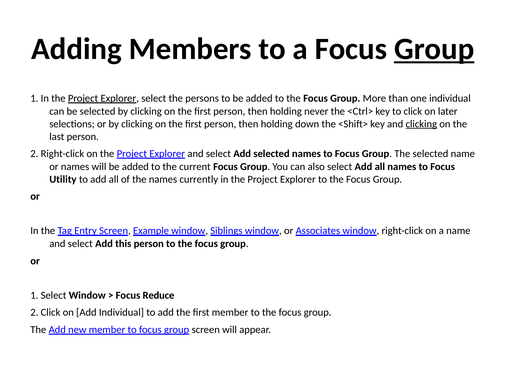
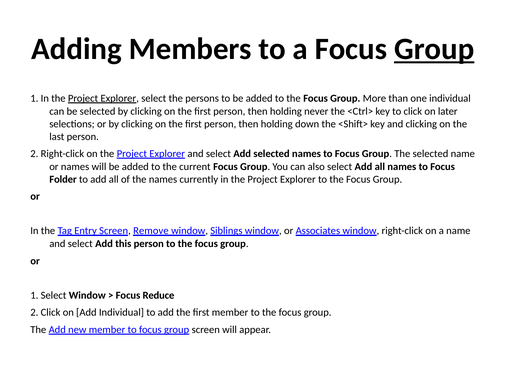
clicking at (421, 124) underline: present -> none
Utility: Utility -> Folder
Example: Example -> Remove
